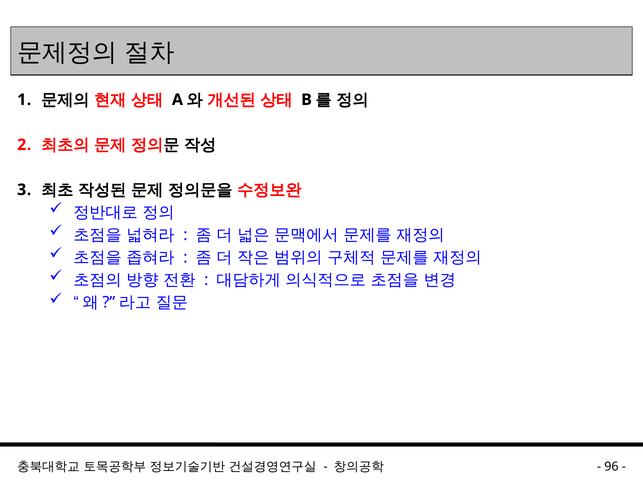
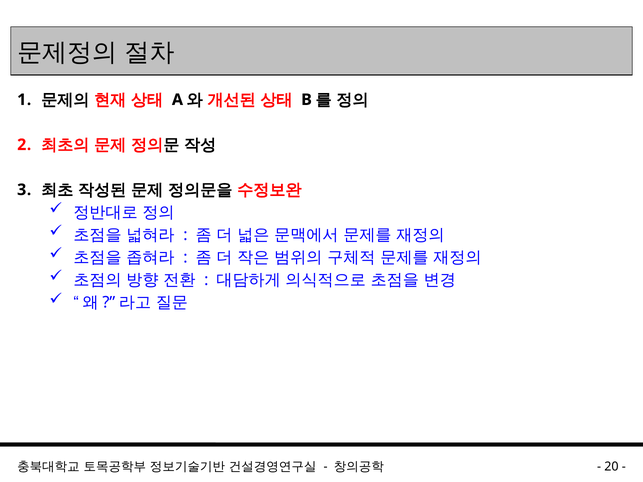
96: 96 -> 20
